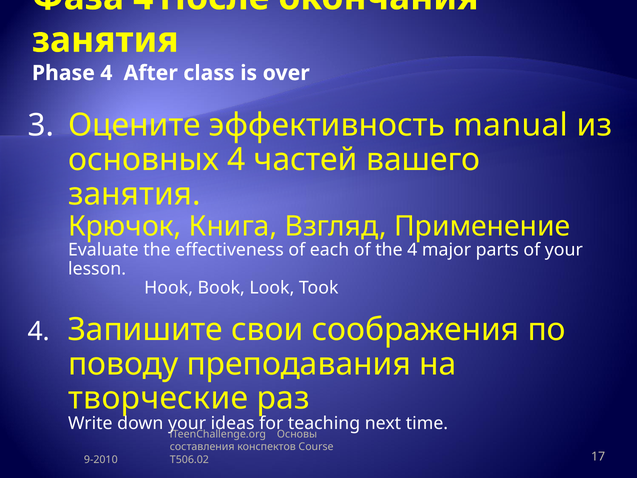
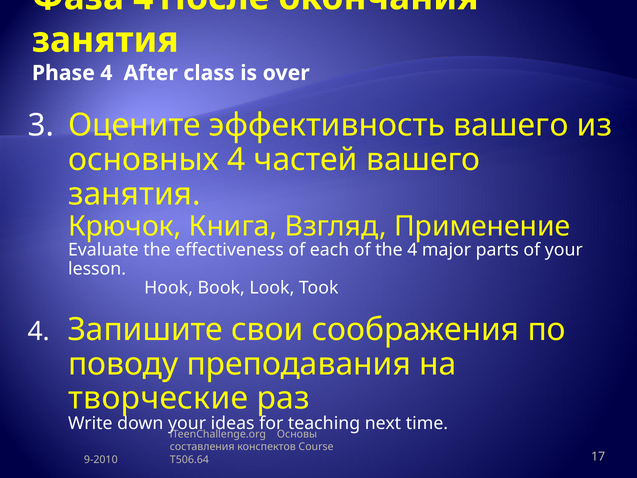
эффективность manual: manual -> вашего
T506.02: T506.02 -> T506.64
